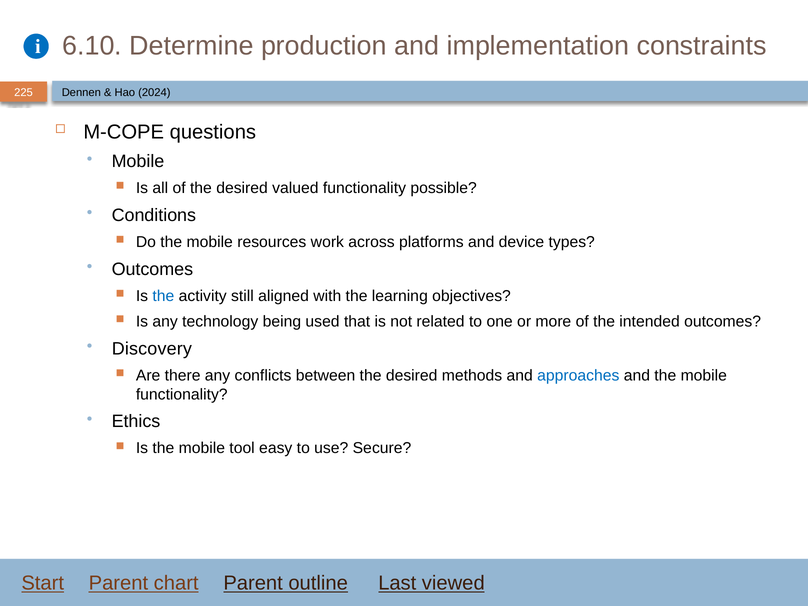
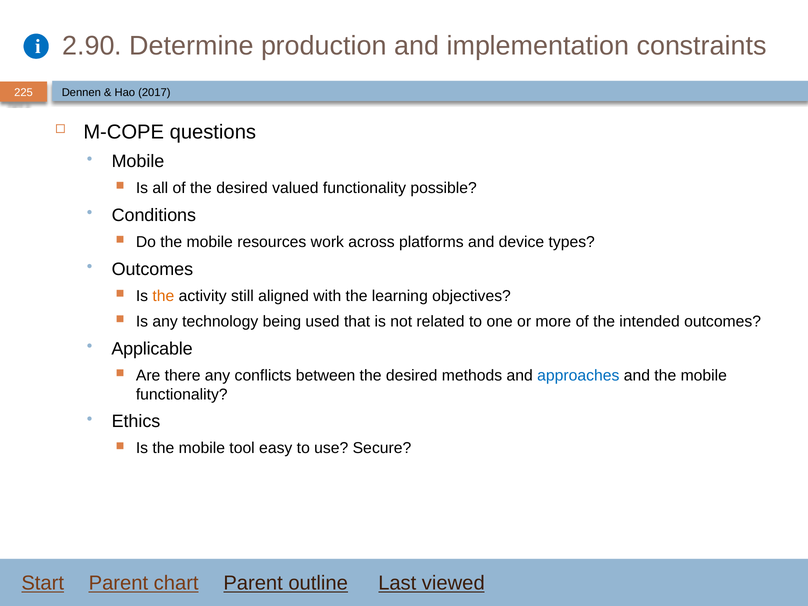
6.10: 6.10 -> 2.90
2024: 2024 -> 2017
the at (163, 296) colour: blue -> orange
Discovery: Discovery -> Applicable
